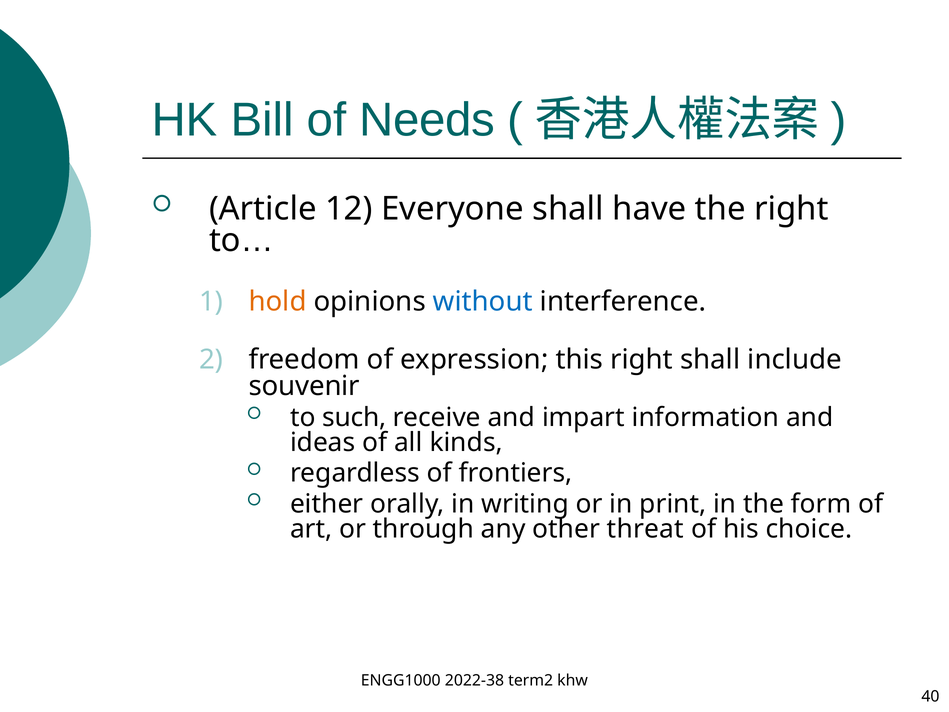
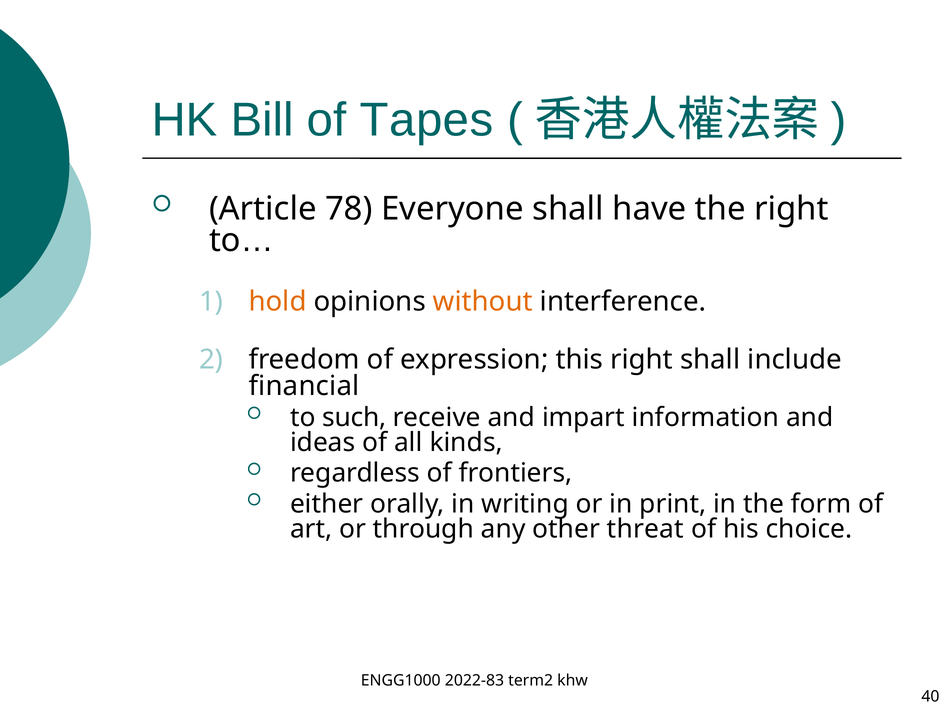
Needs: Needs -> Tapes
12: 12 -> 78
without colour: blue -> orange
souvenir: souvenir -> financial
2022-38: 2022-38 -> 2022-83
